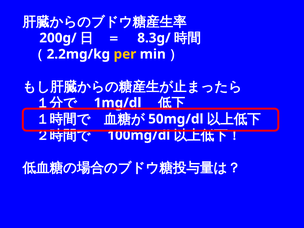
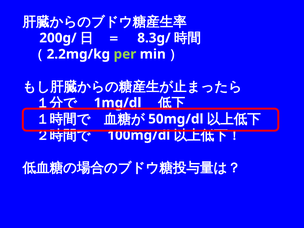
per colour: yellow -> light green
